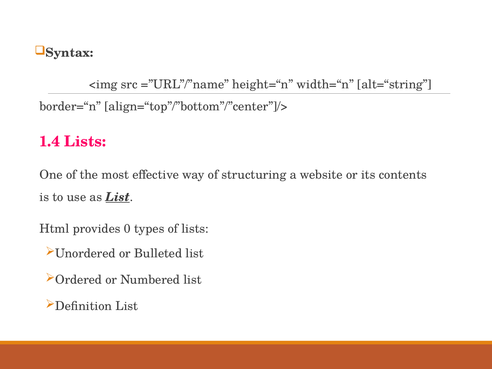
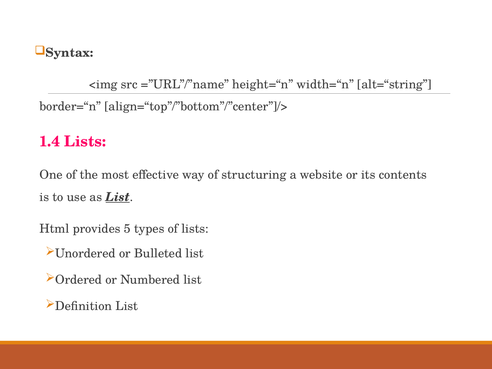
0: 0 -> 5
